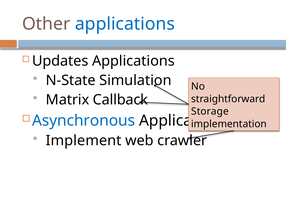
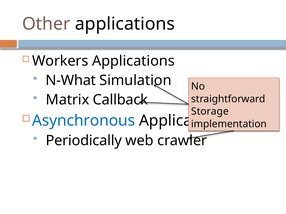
applications at (125, 24) colour: blue -> black
Updates: Updates -> Workers
N-State: N-State -> N-What
Implement: Implement -> Periodically
